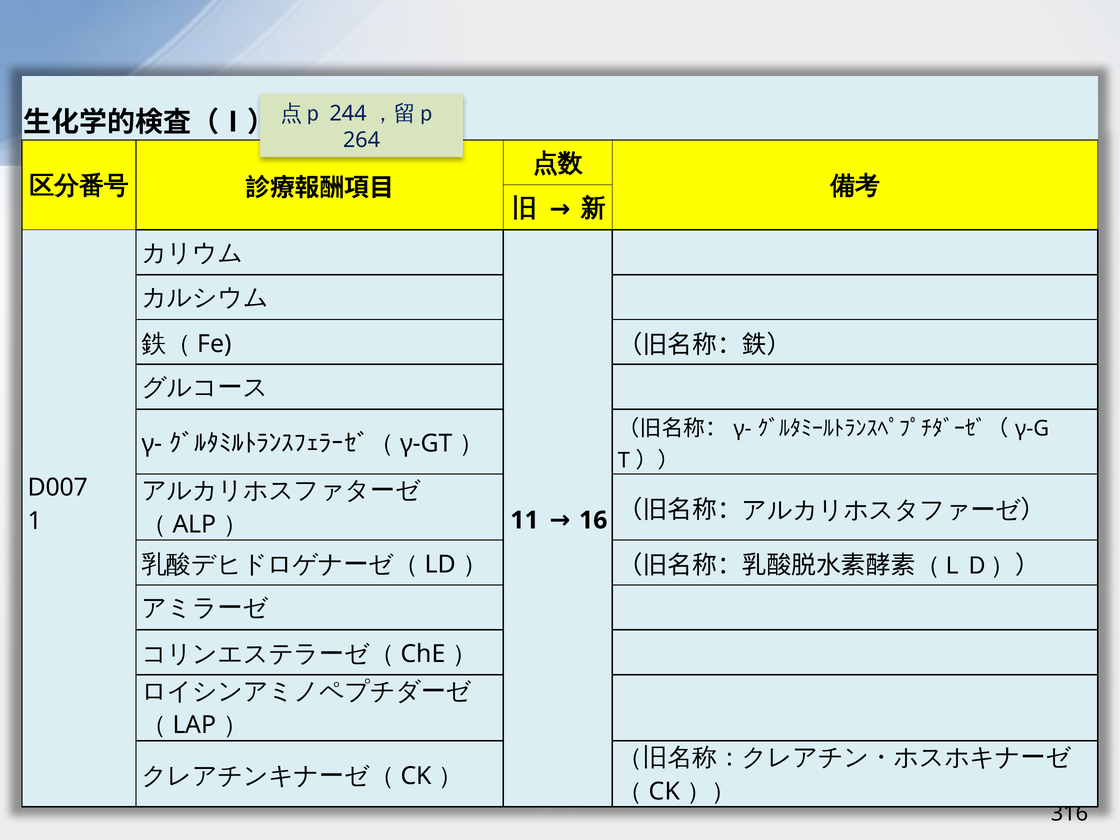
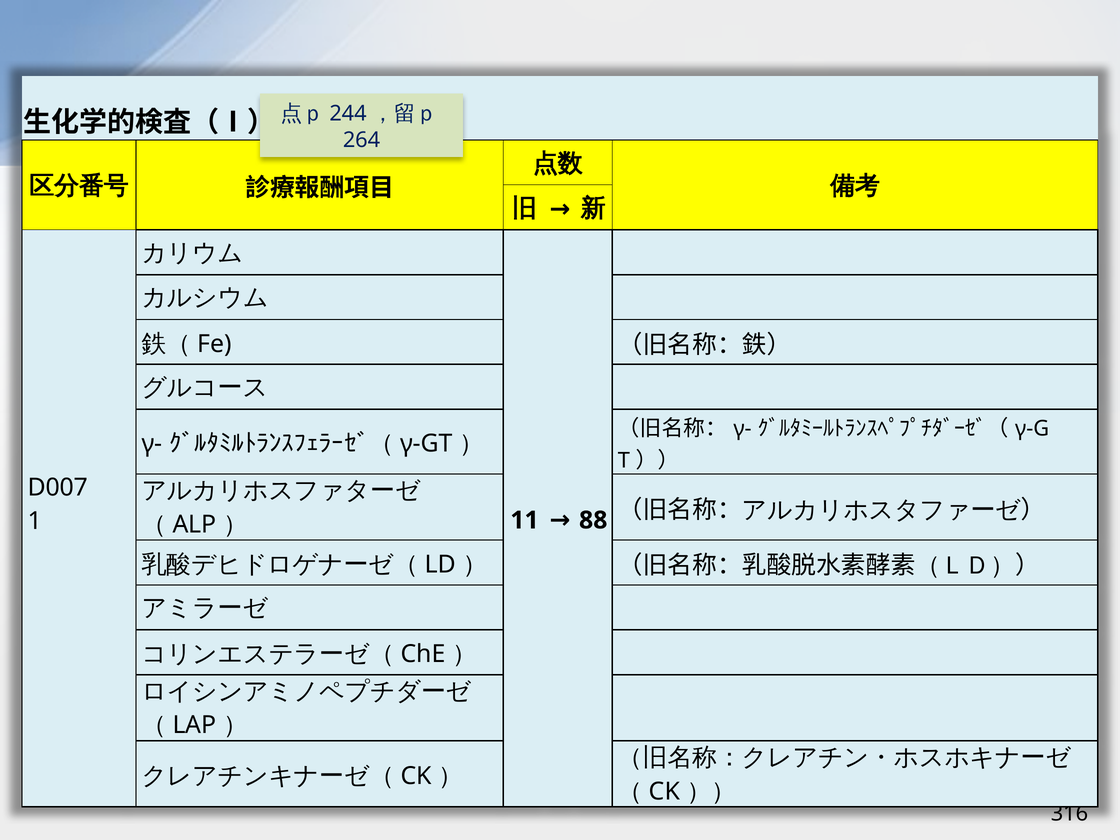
16: 16 -> 88
